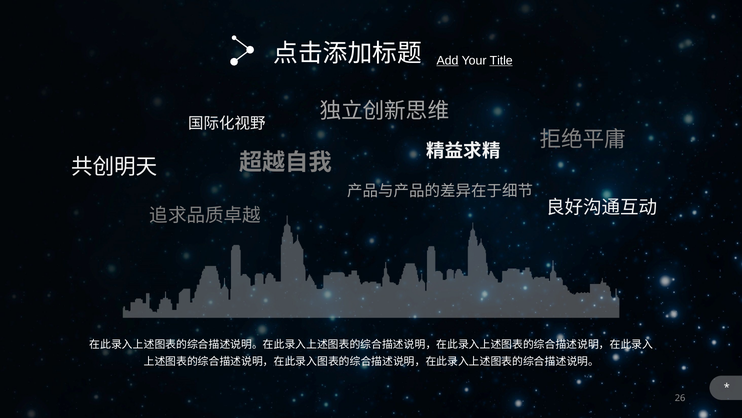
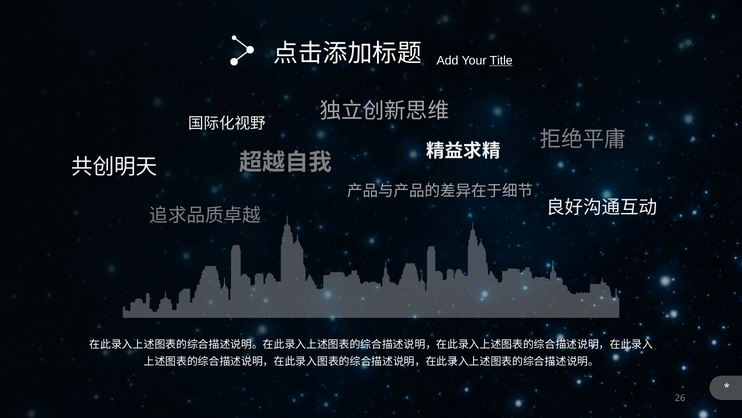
Add underline: present -> none
